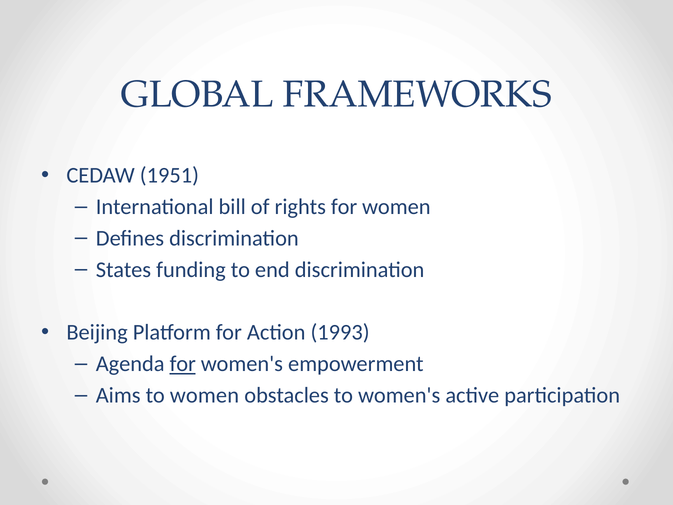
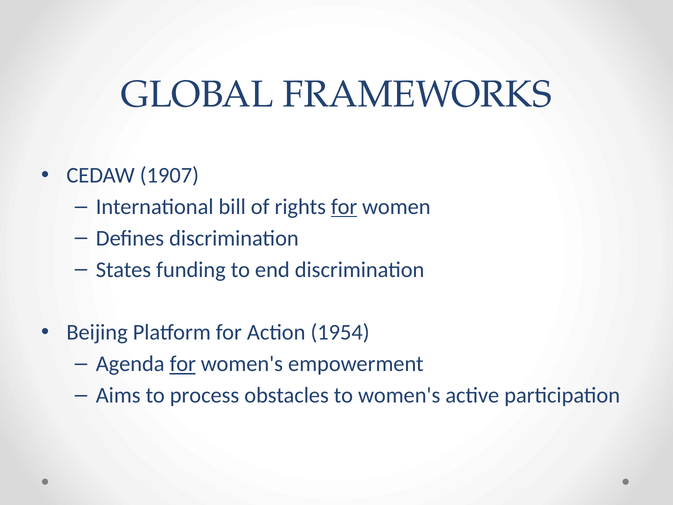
1951: 1951 -> 1907
for at (344, 207) underline: none -> present
1993: 1993 -> 1954
to women: women -> process
